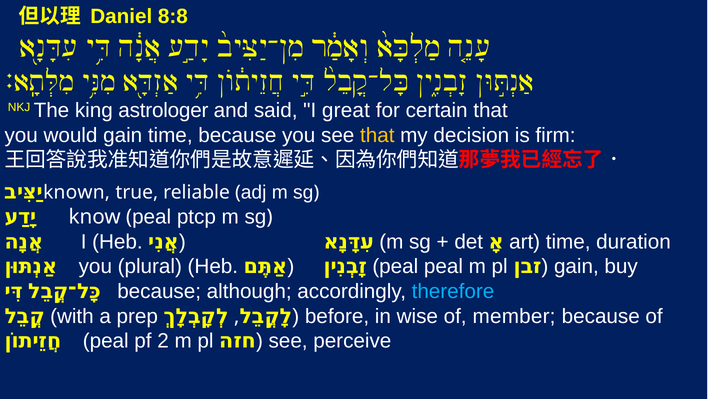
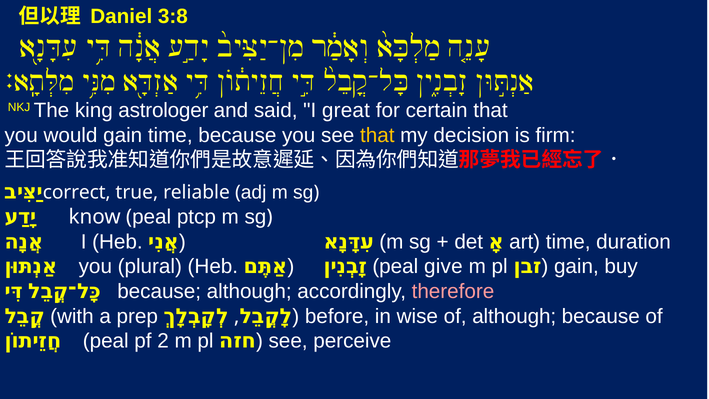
8:8: 8:8 -> 3:8
known: known -> correct
peal peal: peal -> give
therefore colour: light blue -> pink
of member: member -> although
